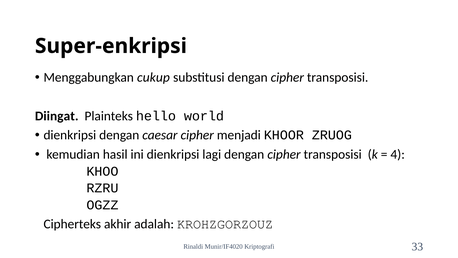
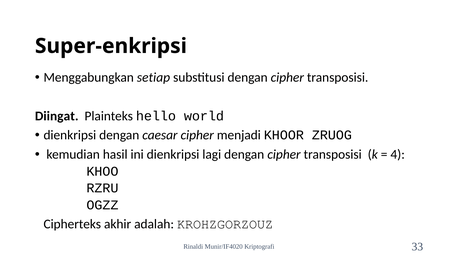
cukup: cukup -> setiap
